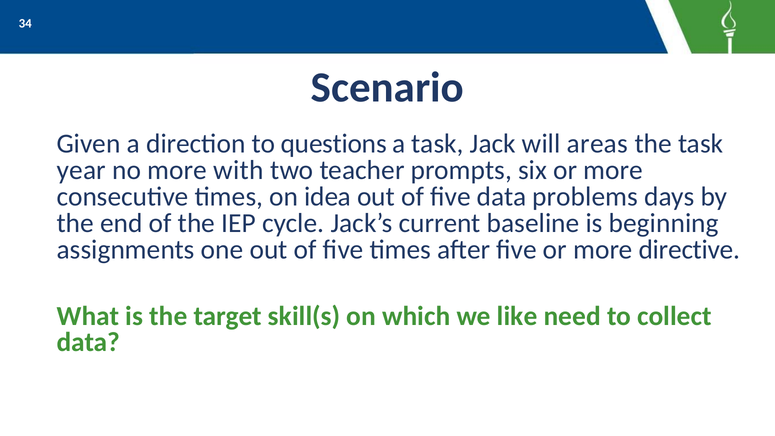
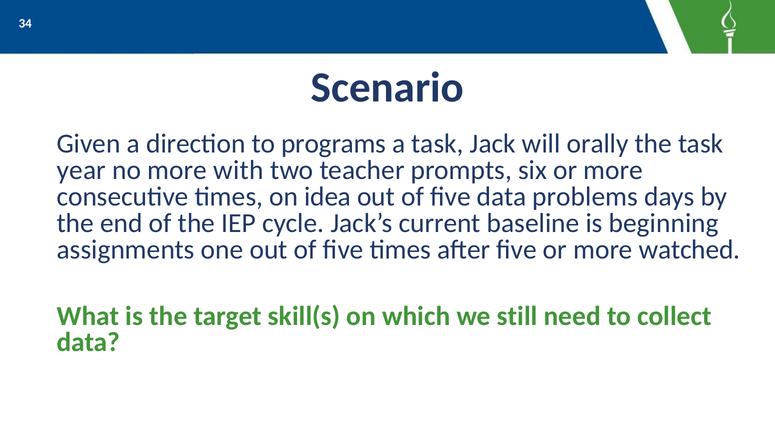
questions: questions -> programs
areas: areas -> orally
directive: directive -> watched
like: like -> still
